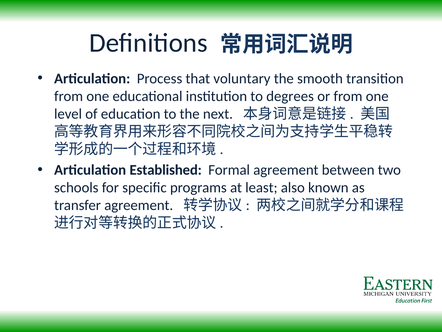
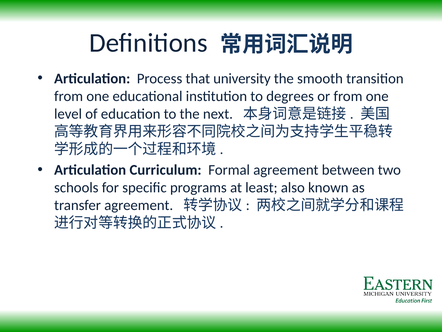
voluntary: voluntary -> university
Established: Established -> Curriculum
